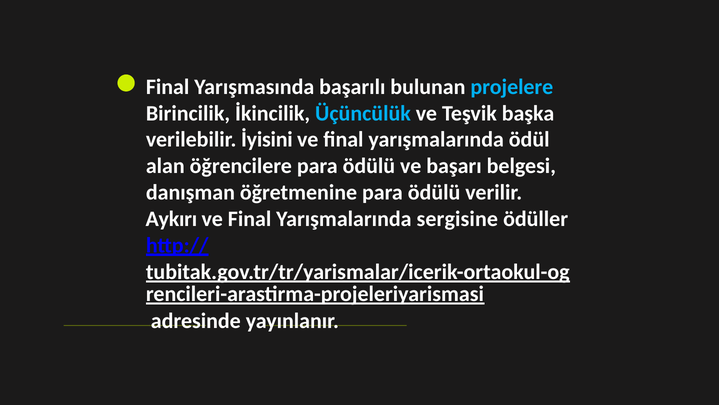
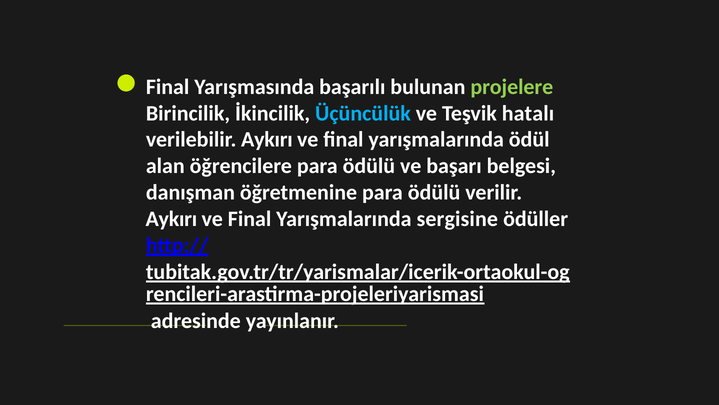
projelere colour: light blue -> light green
başka: başka -> hatalı
verilebilir İyisini: İyisini -> Aykırı
